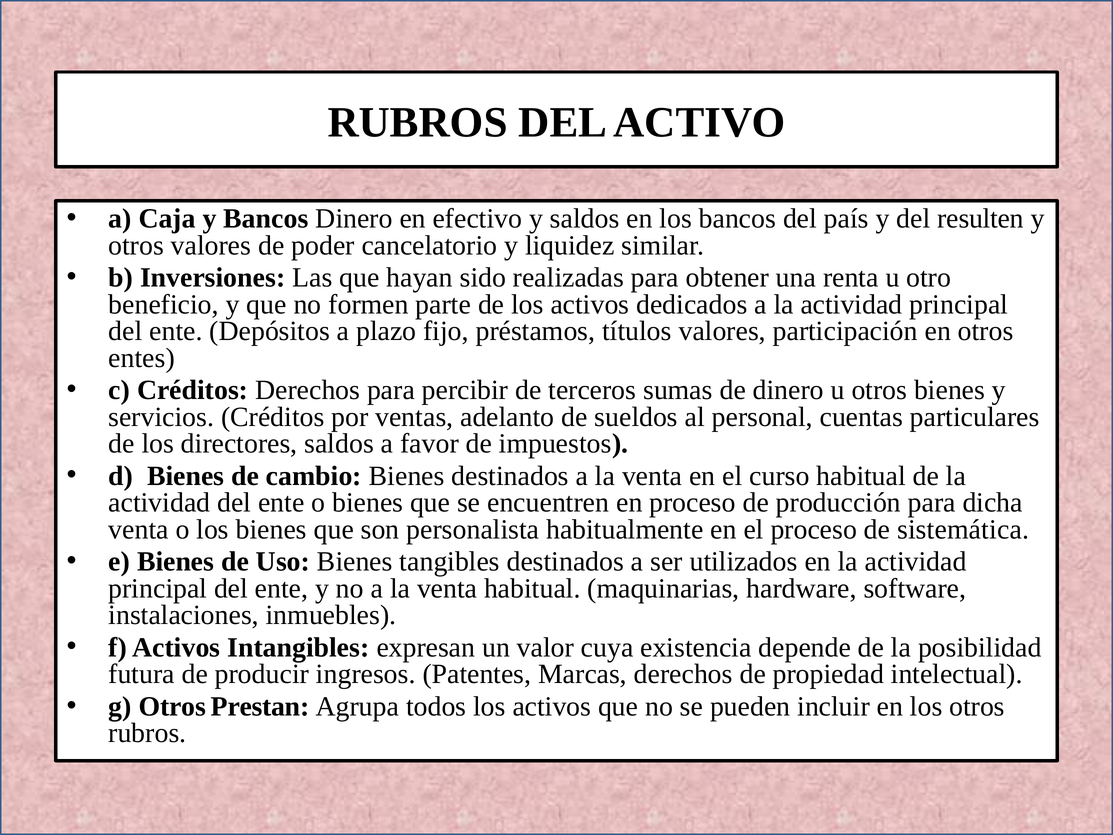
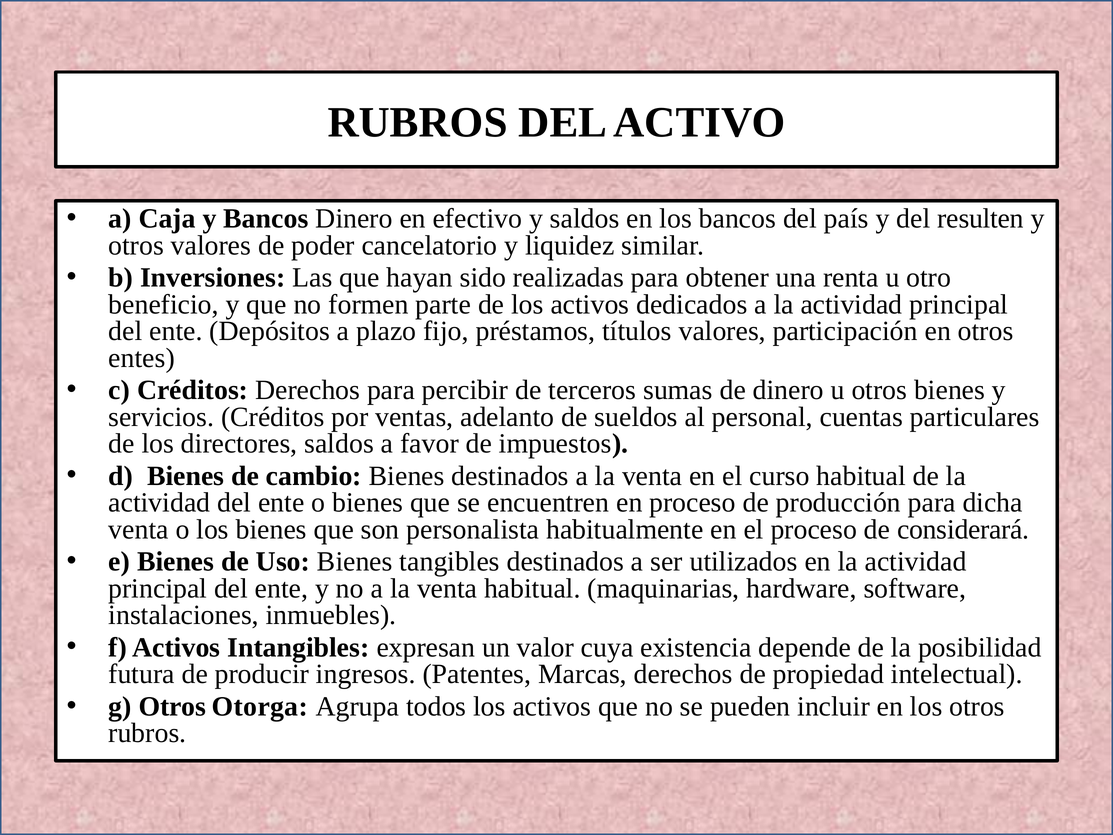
sistemática: sistemática -> considerará
Prestan: Prestan -> Otorga
